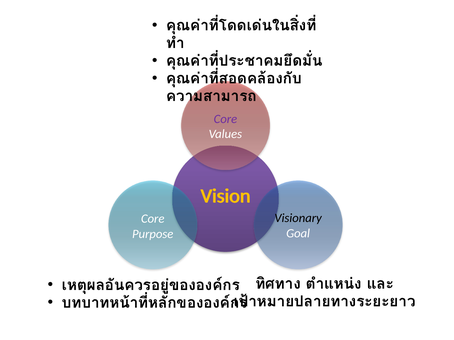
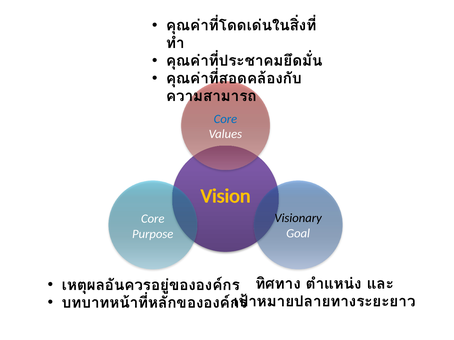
Core at (225, 119) colour: purple -> blue
